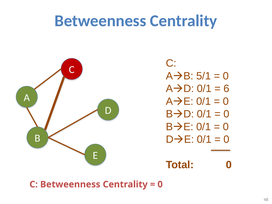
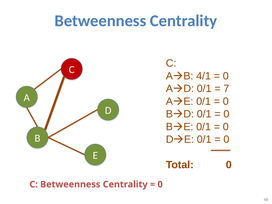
5/1: 5/1 -> 4/1
6: 6 -> 7
